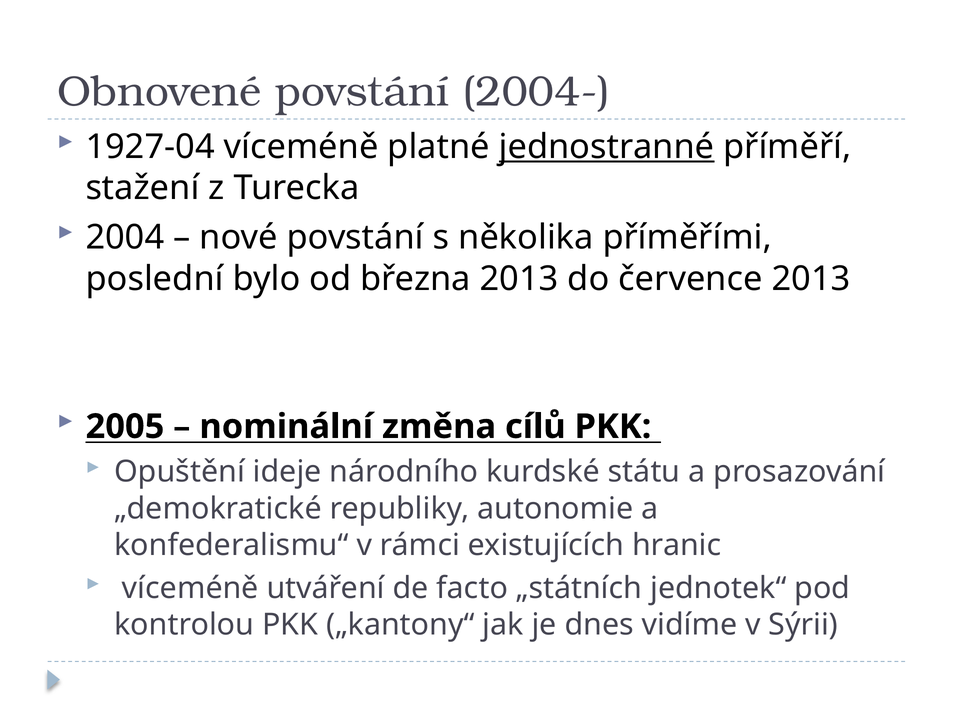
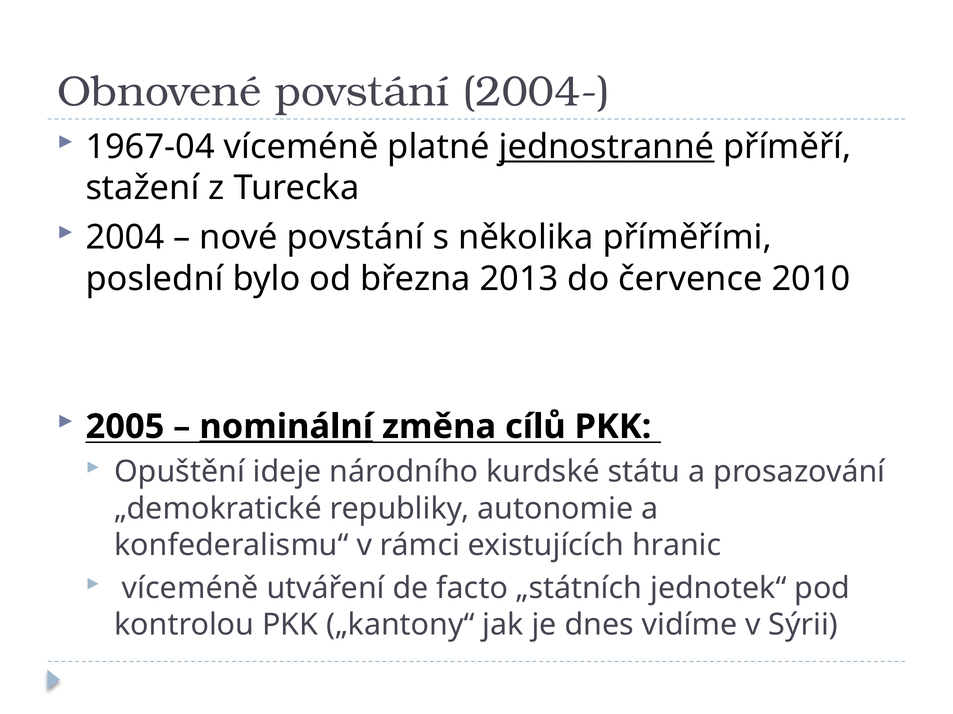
1927-04: 1927-04 -> 1967-04
července 2013: 2013 -> 2010
nominální underline: none -> present
